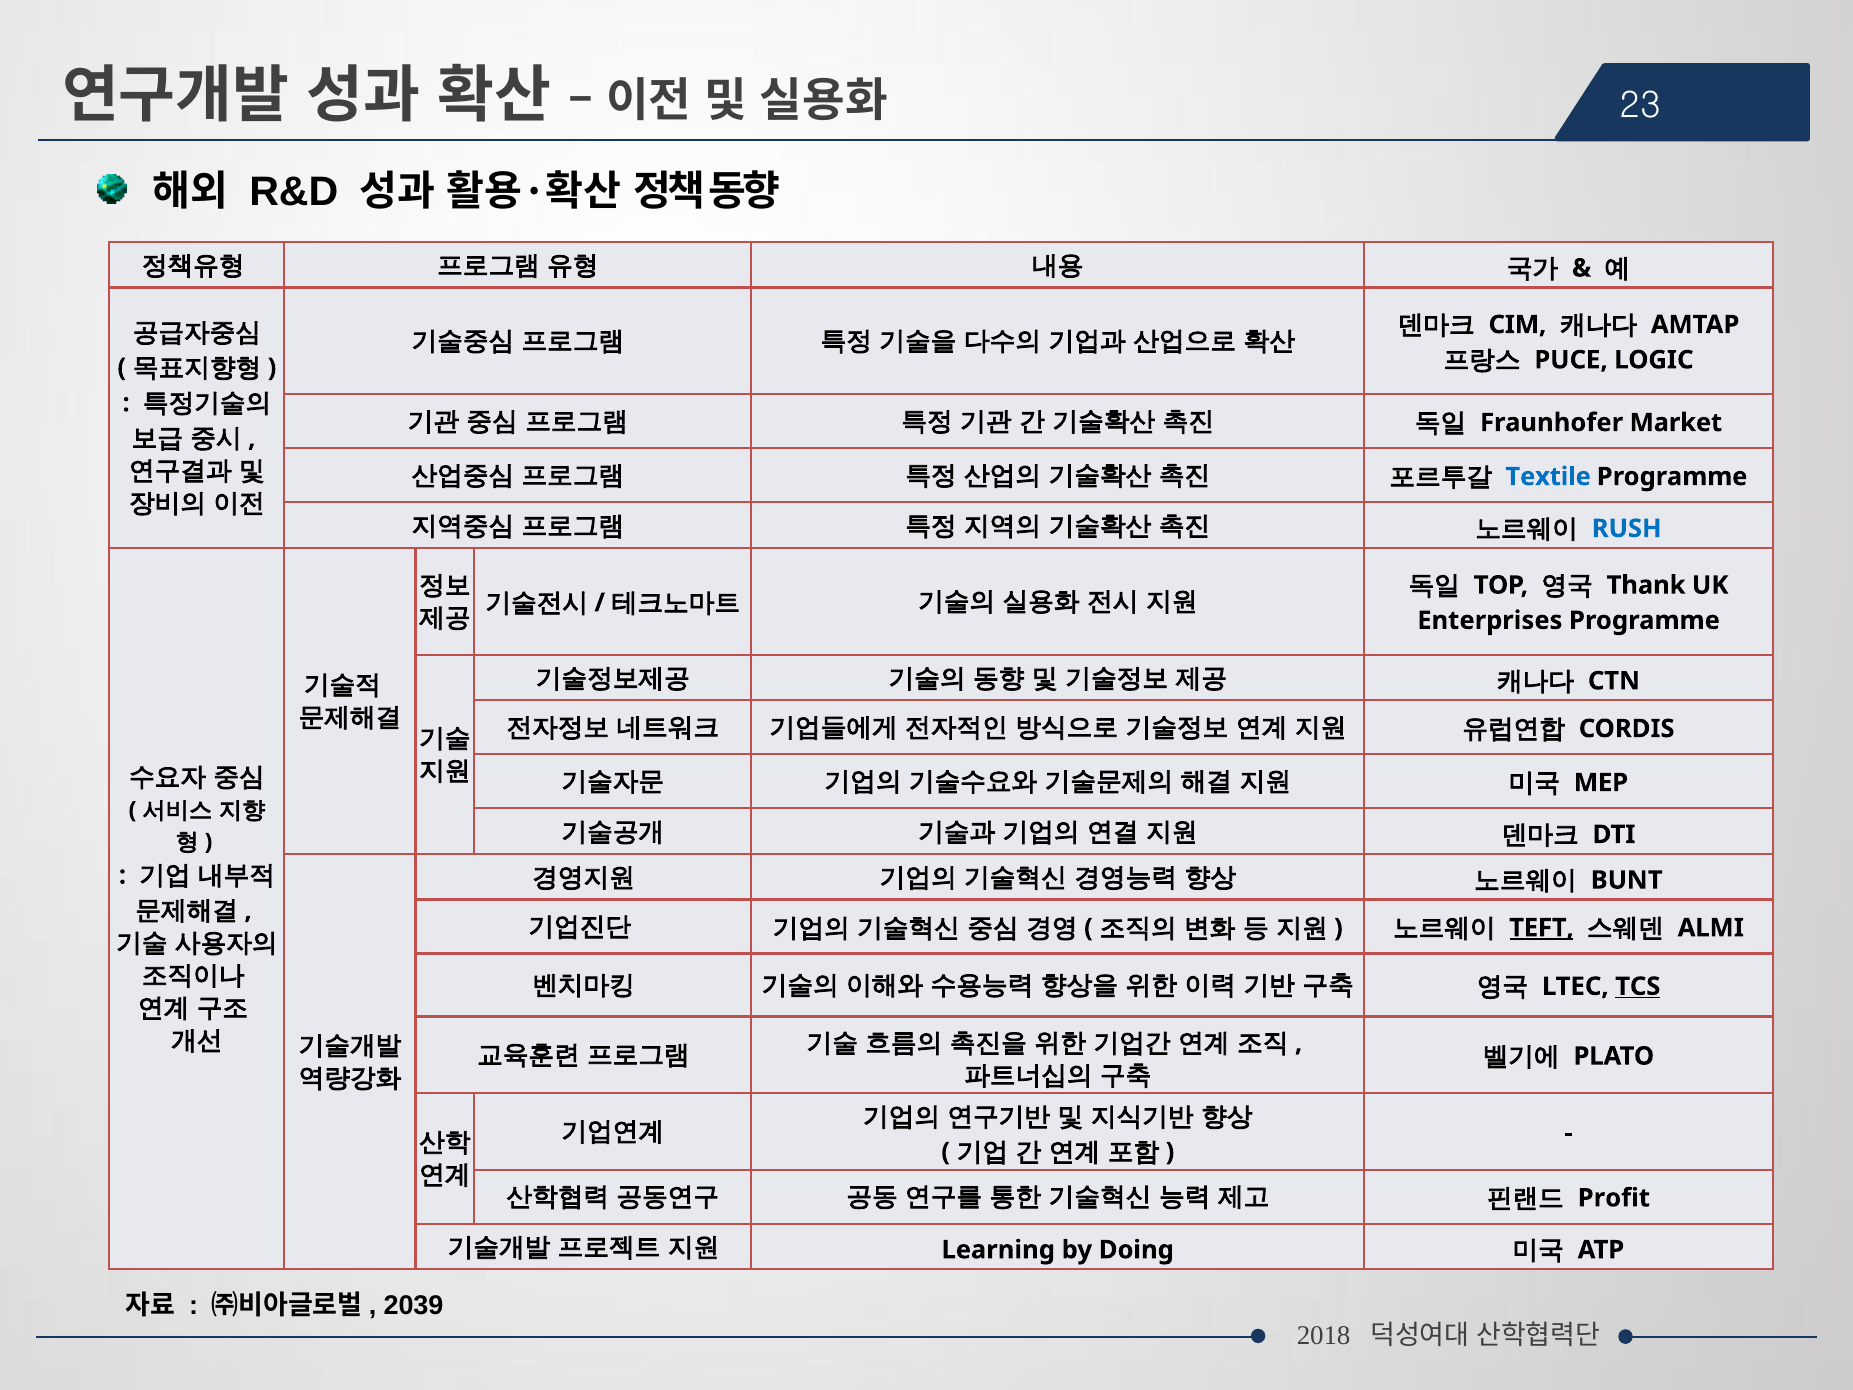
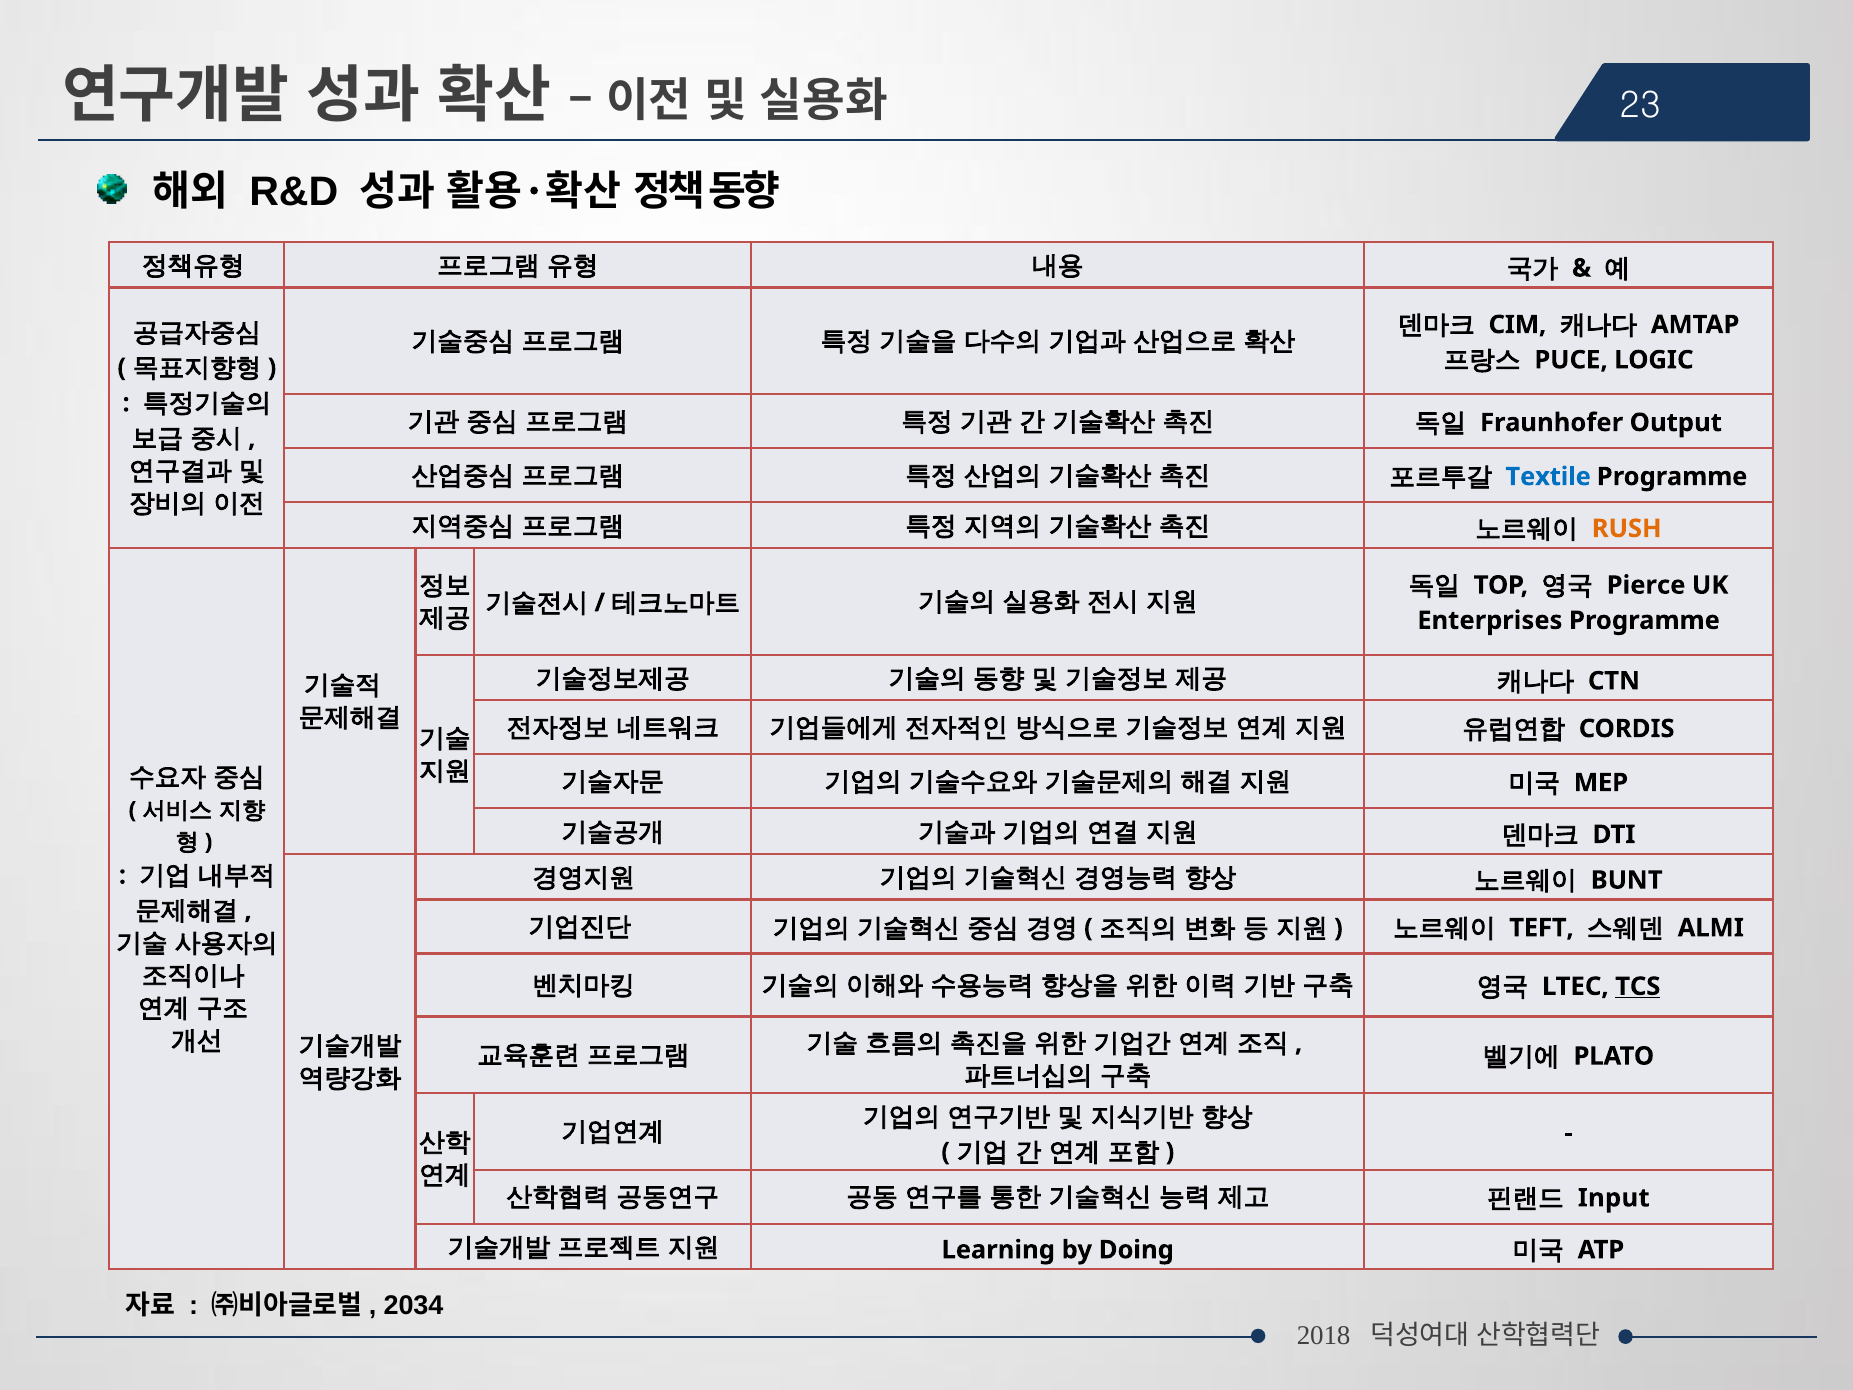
Market: Market -> Output
RUSH colour: blue -> orange
Thank: Thank -> Pierce
TEFT underline: present -> none
Profit: Profit -> Input
2039: 2039 -> 2034
